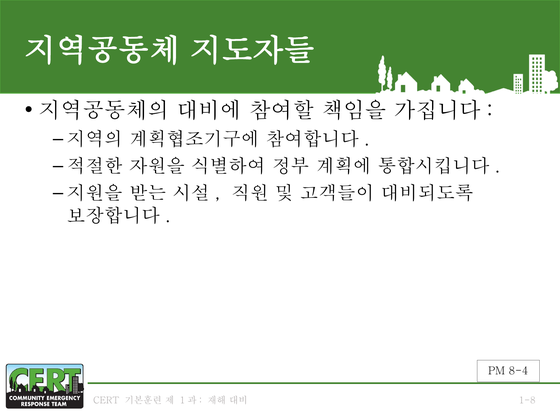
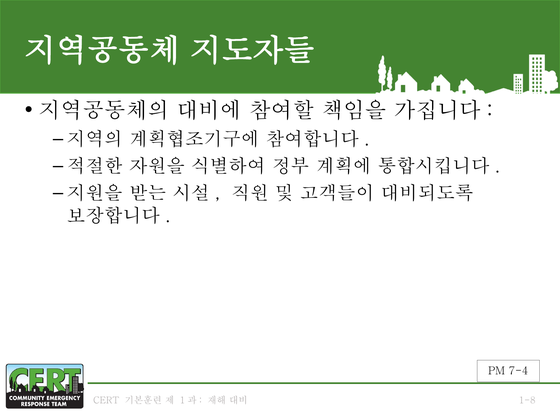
8-4: 8-4 -> 7-4
